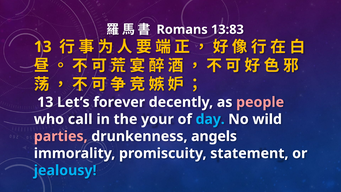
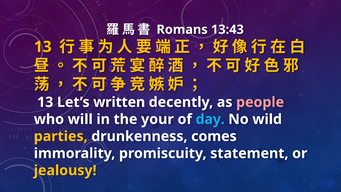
13:83: 13:83 -> 13:43
forever: forever -> written
call: call -> will
parties colour: pink -> yellow
angels: angels -> comes
jealousy colour: light blue -> yellow
